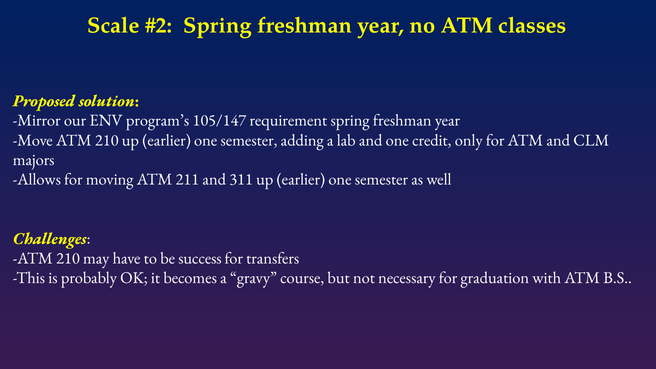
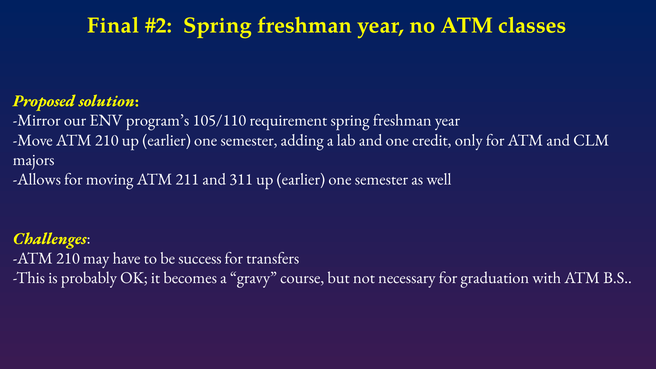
Scale: Scale -> Final
105/147: 105/147 -> 105/110
